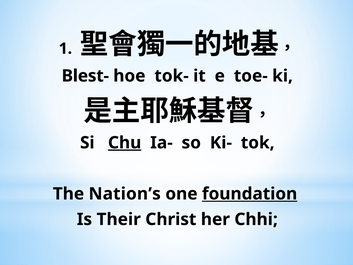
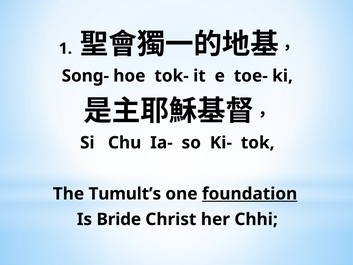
Blest-: Blest- -> Song-
Chu underline: present -> none
Nation’s: Nation’s -> Tumult’s
Their: Their -> Bride
